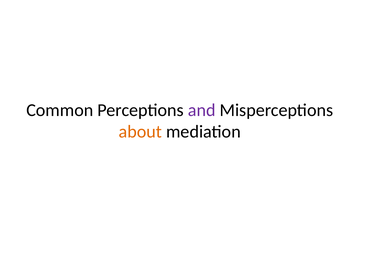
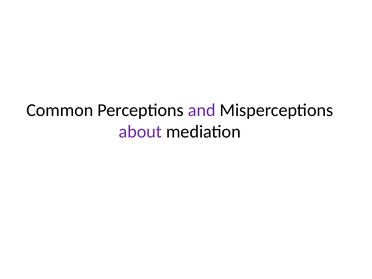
about colour: orange -> purple
